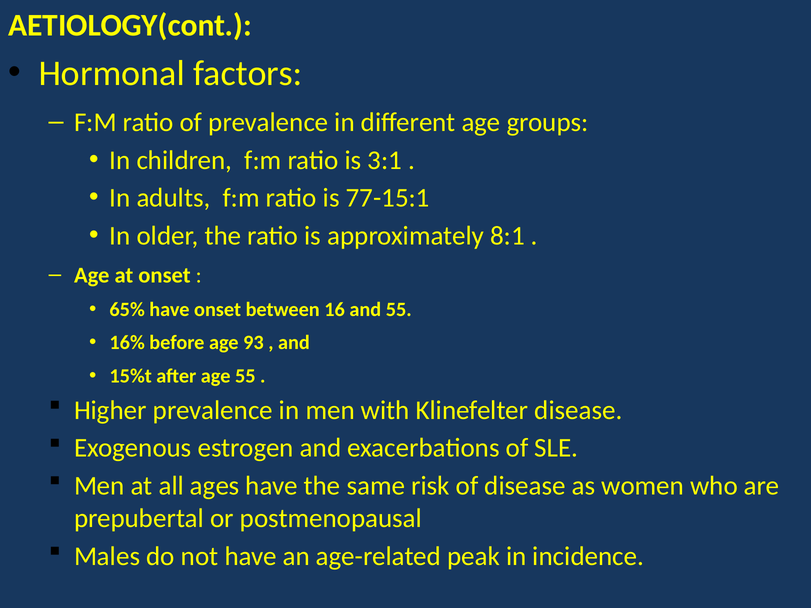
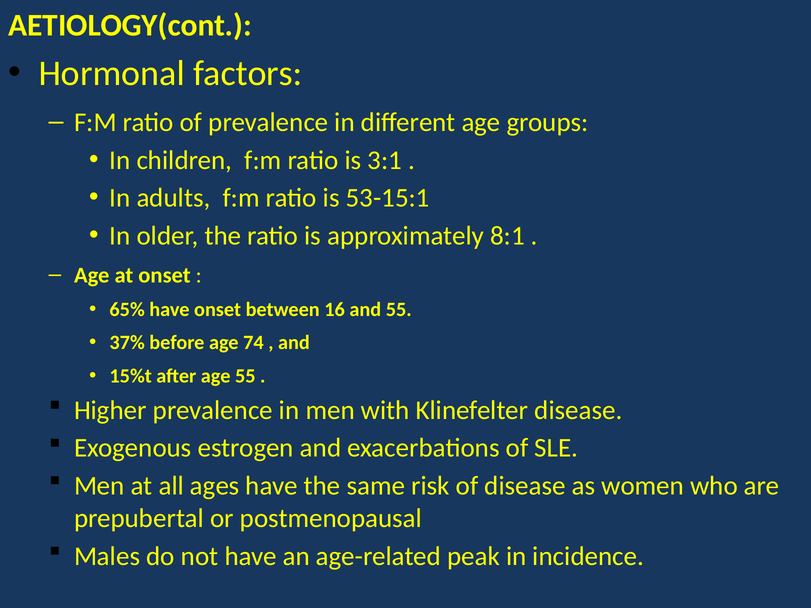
77-15:1: 77-15:1 -> 53-15:1
16%: 16% -> 37%
93: 93 -> 74
